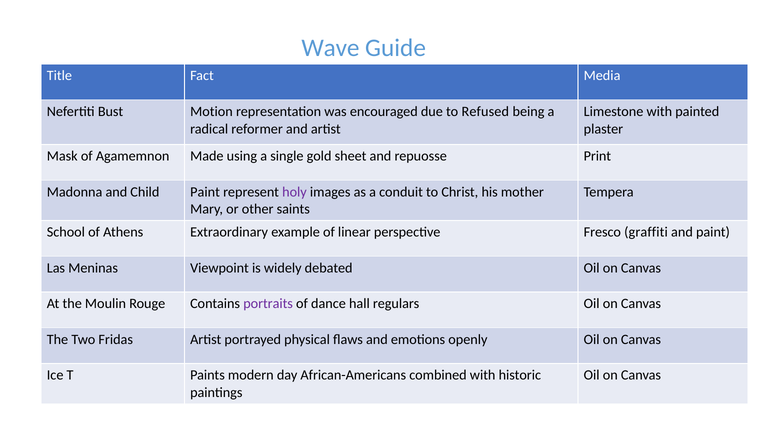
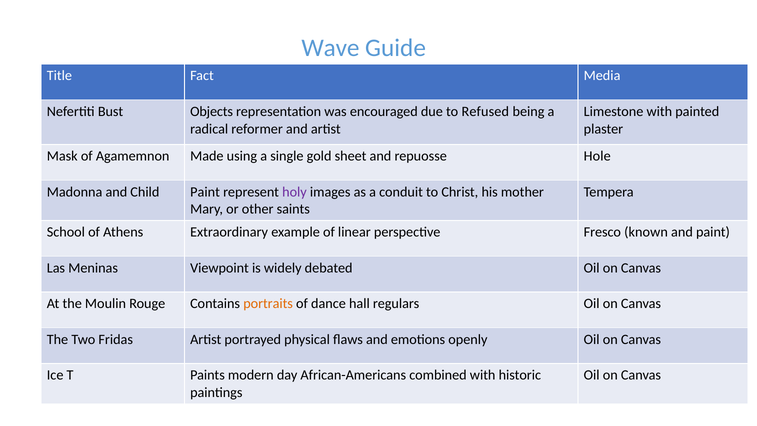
Motion: Motion -> Objects
Print: Print -> Hole
graffiti: graffiti -> known
portraits colour: purple -> orange
